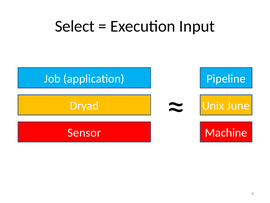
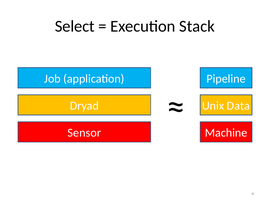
Input: Input -> Stack
June: June -> Data
